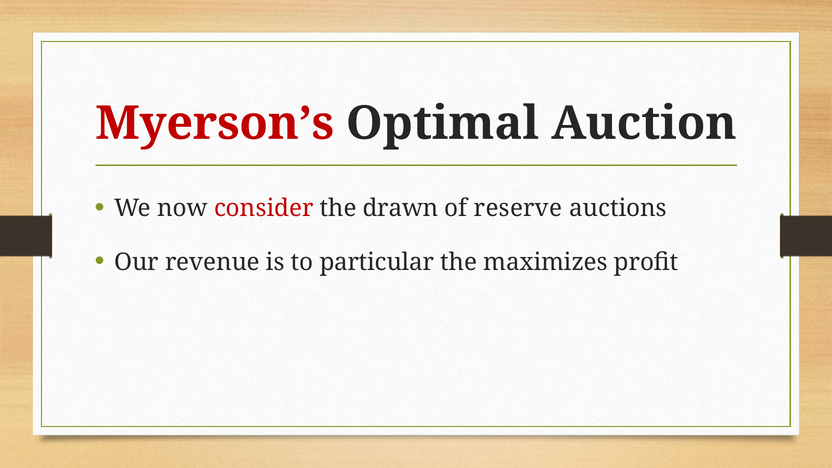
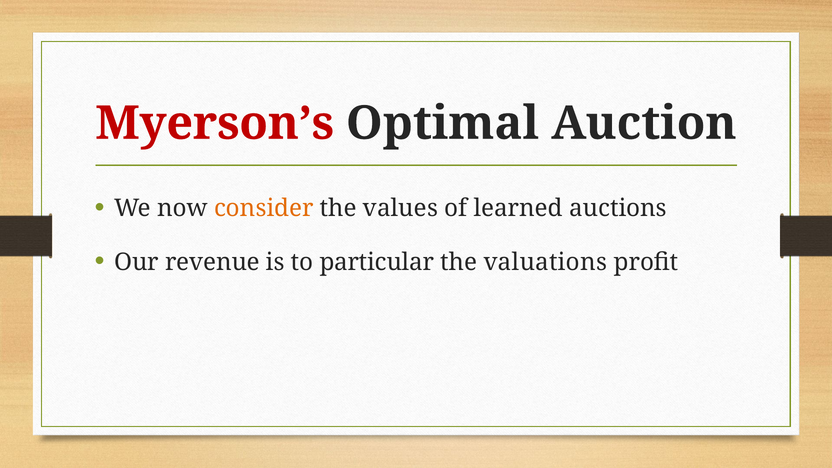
consider colour: red -> orange
drawn: drawn -> values
reserve: reserve -> learned
maximizes: maximizes -> valuations
